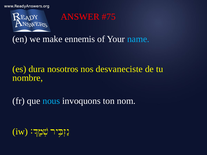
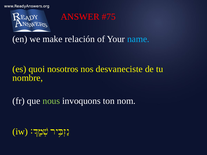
ennemis: ennemis -> relación
dura: dura -> quoi
nous colour: light blue -> light green
